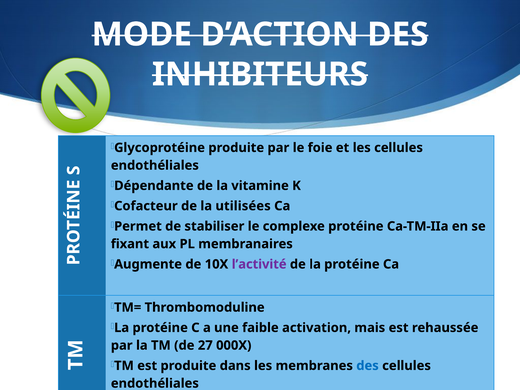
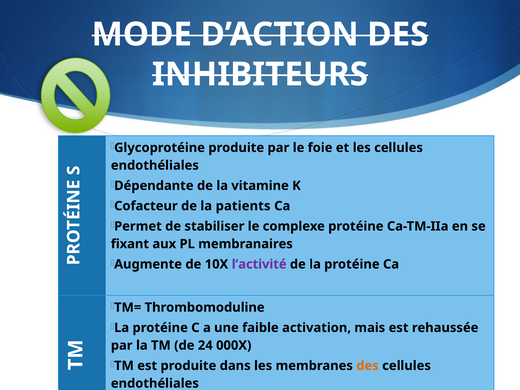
utilisées: utilisées -> patients
27: 27 -> 24
des at (368, 366) colour: blue -> orange
